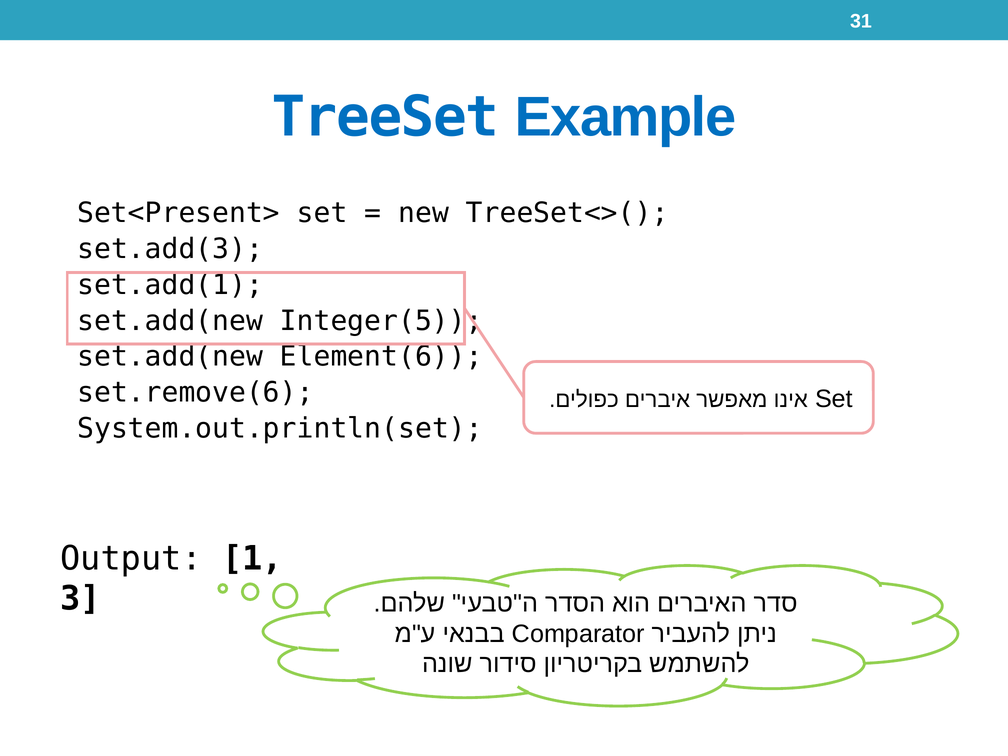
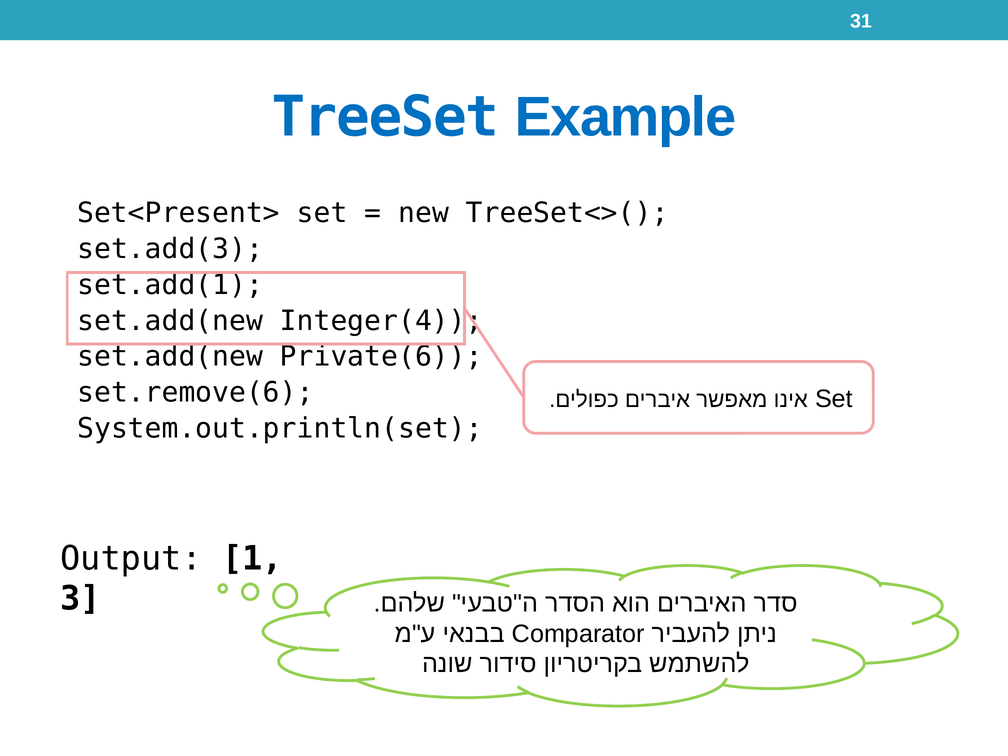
Integer(5: Integer(5 -> Integer(4
Element(6: Element(6 -> Private(6
